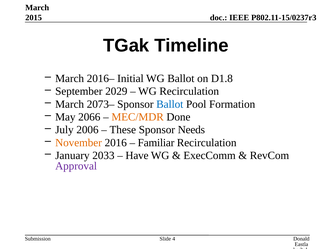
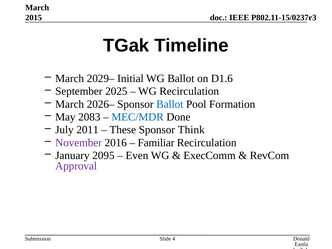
2016–: 2016– -> 2029–
D1.8: D1.8 -> D1.6
2029: 2029 -> 2025
2073–: 2073– -> 2026–
2066: 2066 -> 2083
MEC/MDR colour: orange -> blue
2006: 2006 -> 2011
Needs: Needs -> Think
November colour: orange -> purple
2033: 2033 -> 2095
Have: Have -> Even
